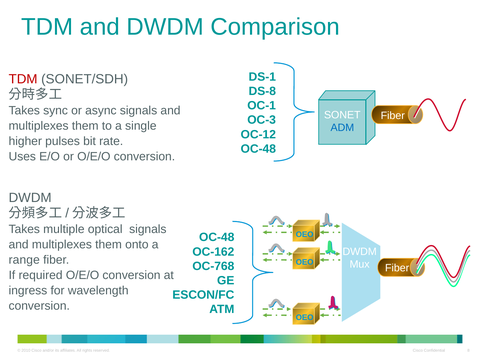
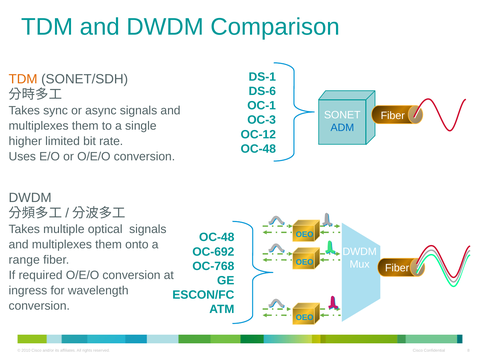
TDM at (23, 79) colour: red -> orange
DS-8: DS-8 -> DS-6
pulses: pulses -> limited
OC-162: OC-162 -> OC-692
